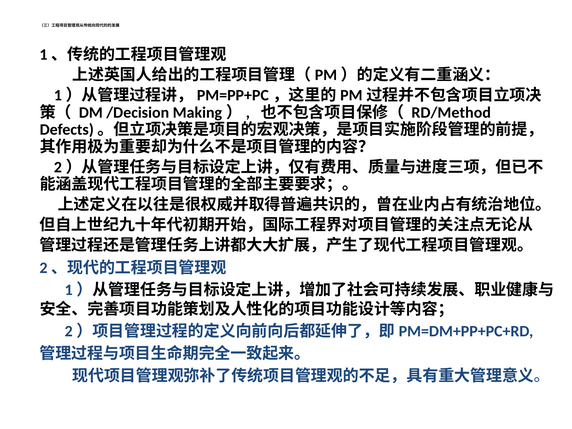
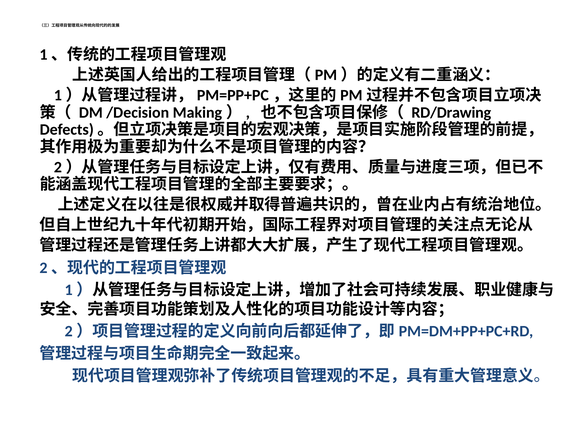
RD/Method: RD/Method -> RD/Drawing
